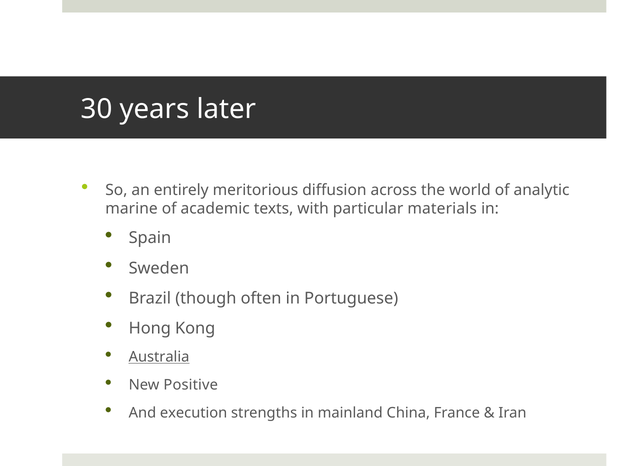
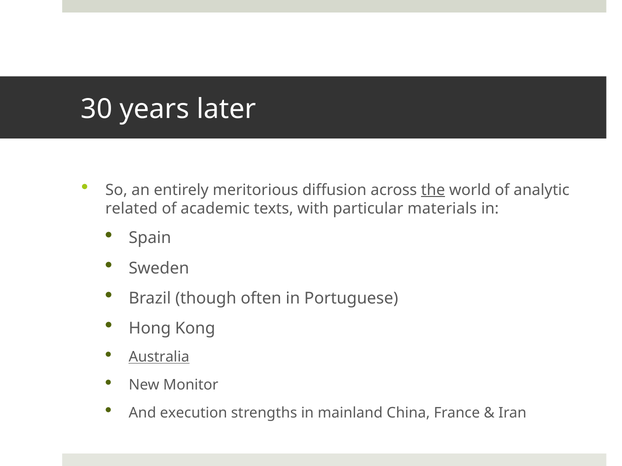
the underline: none -> present
marine: marine -> related
Positive: Positive -> Monitor
